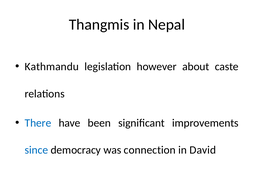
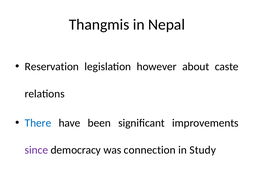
Kathmandu: Kathmandu -> Reservation
since colour: blue -> purple
David: David -> Study
